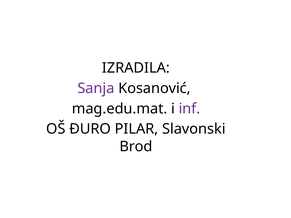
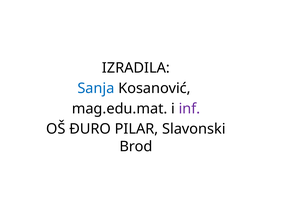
Sanja colour: purple -> blue
